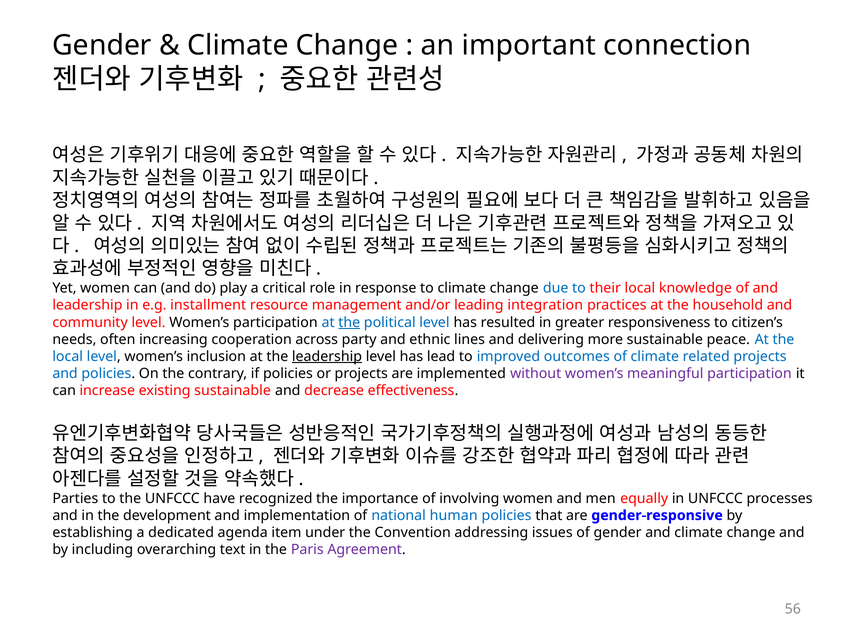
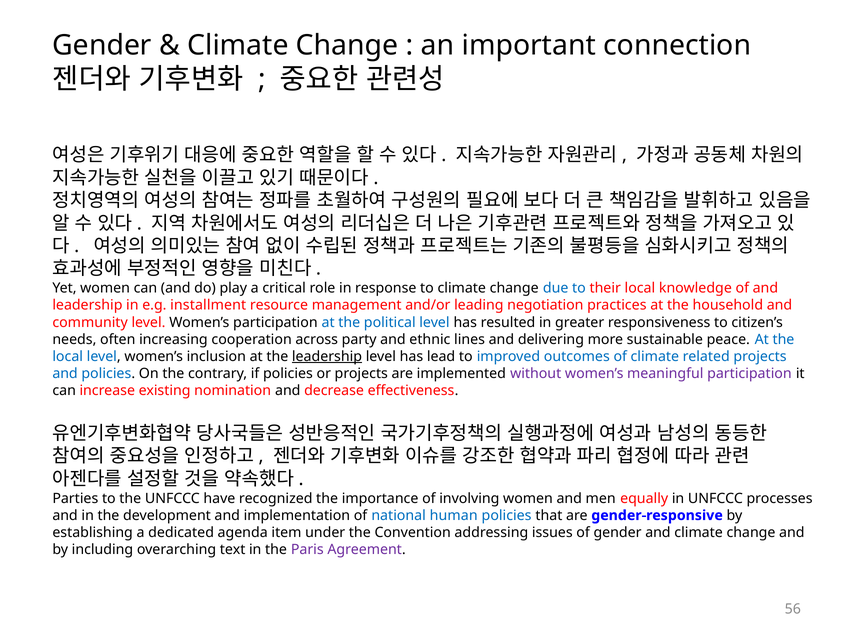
integration: integration -> negotiation
the at (349, 322) underline: present -> none
existing sustainable: sustainable -> nomination
